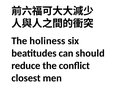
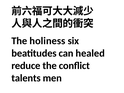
should: should -> healed
closest: closest -> talents
